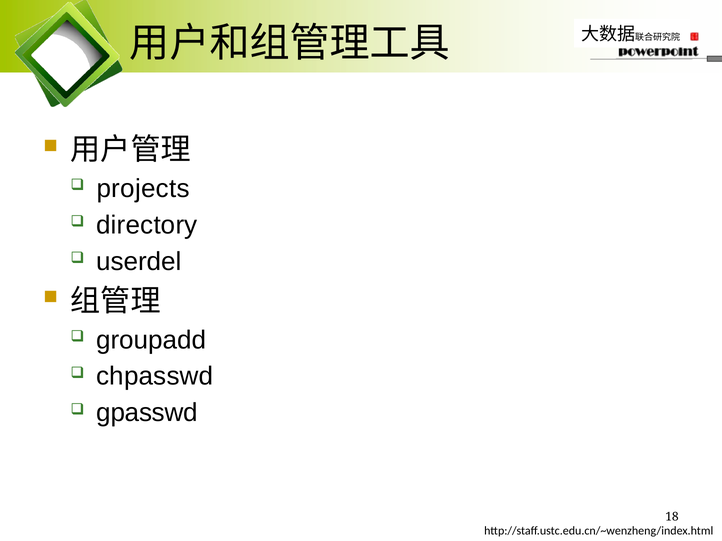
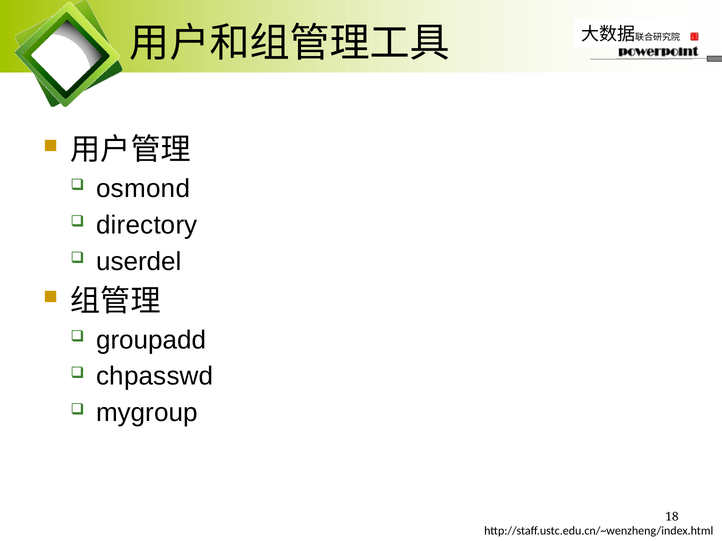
projects: projects -> osmond
gpasswd: gpasswd -> mygroup
